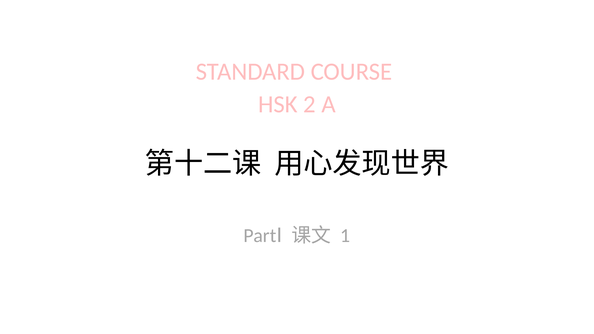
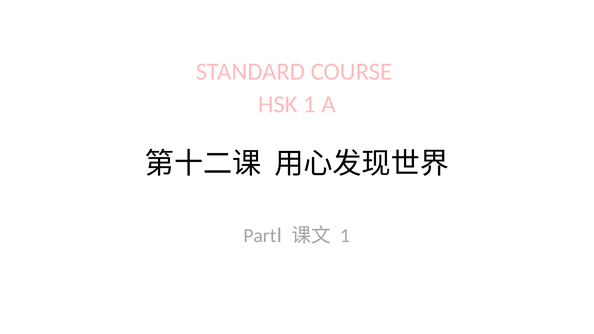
HSK 2: 2 -> 1
